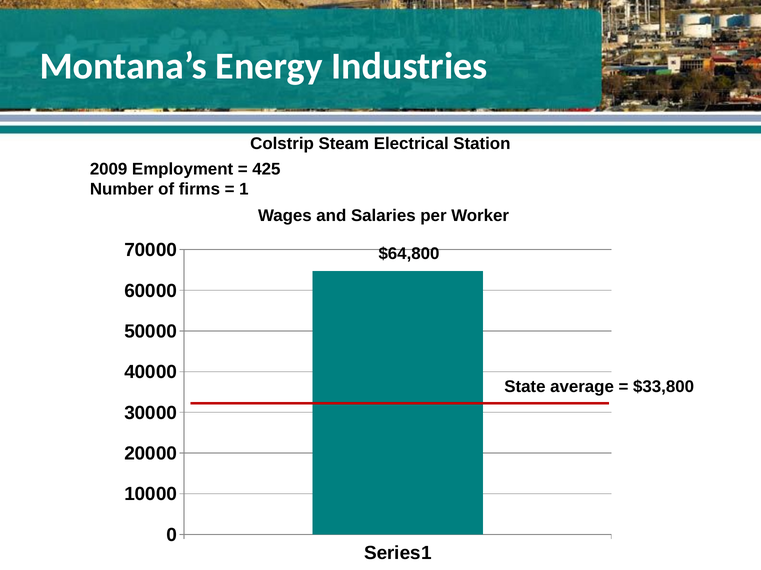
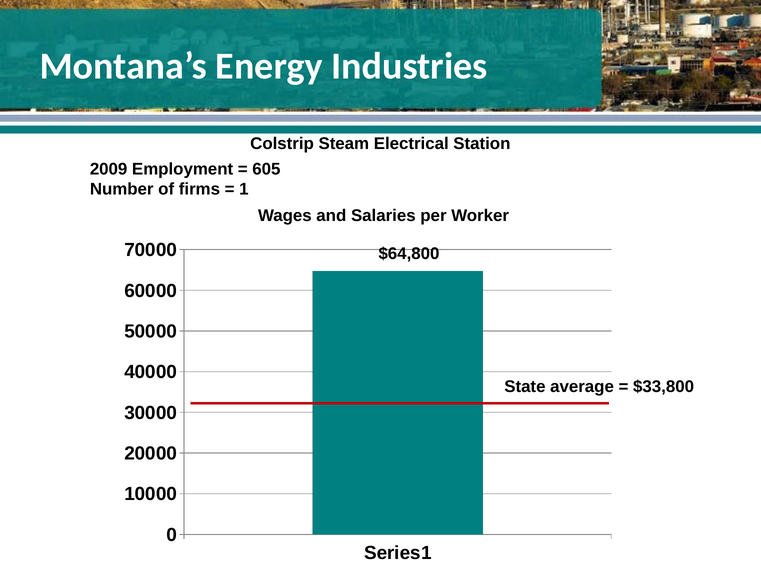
425: 425 -> 605
